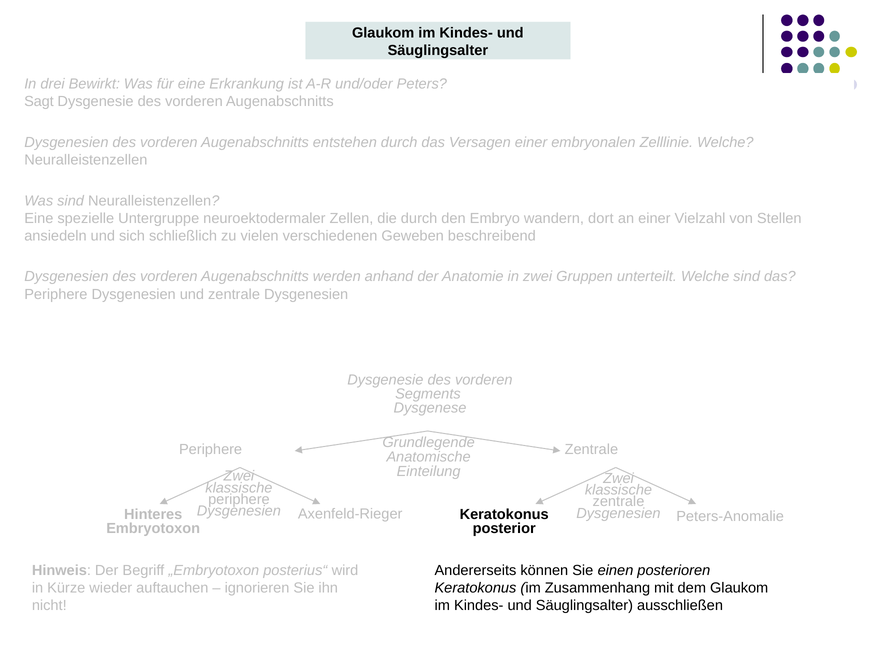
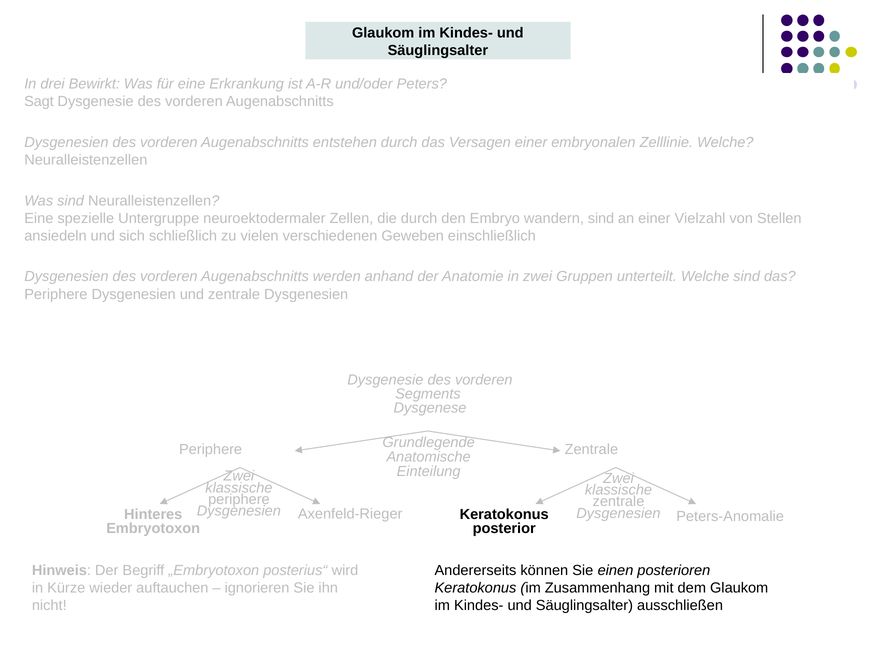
wandern dort: dort -> sind
beschreibend: beschreibend -> einschließlich
